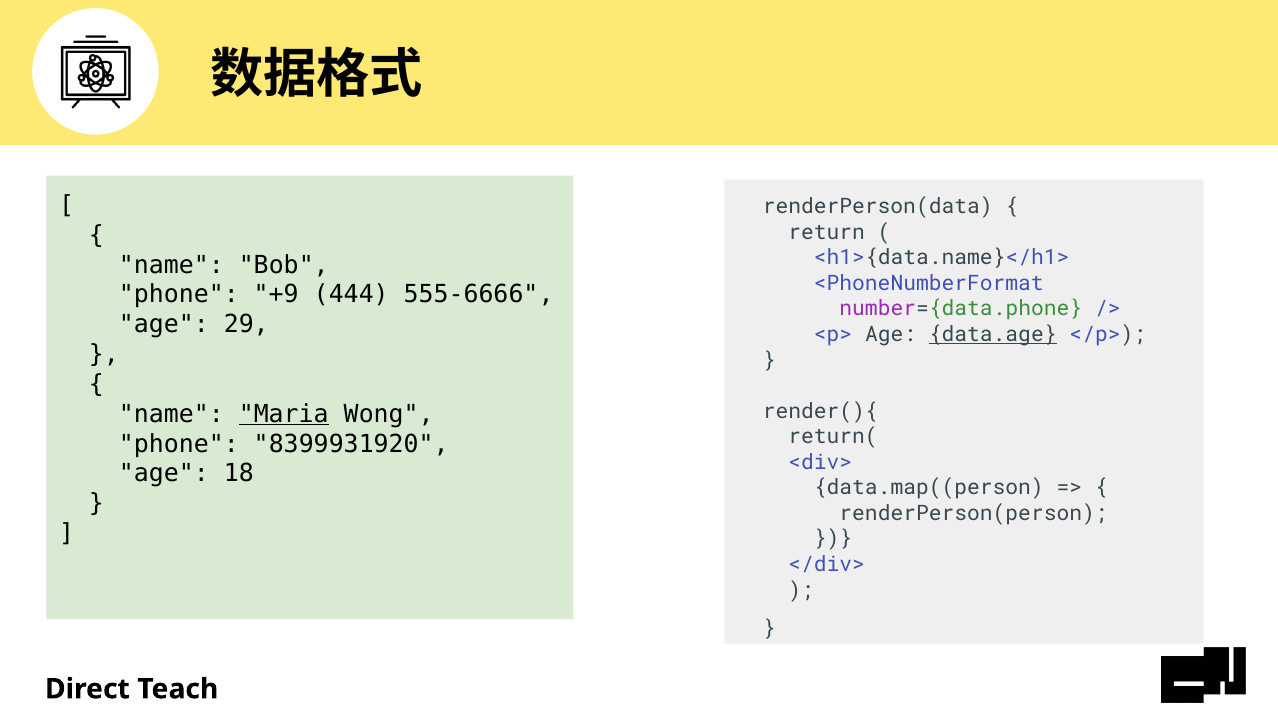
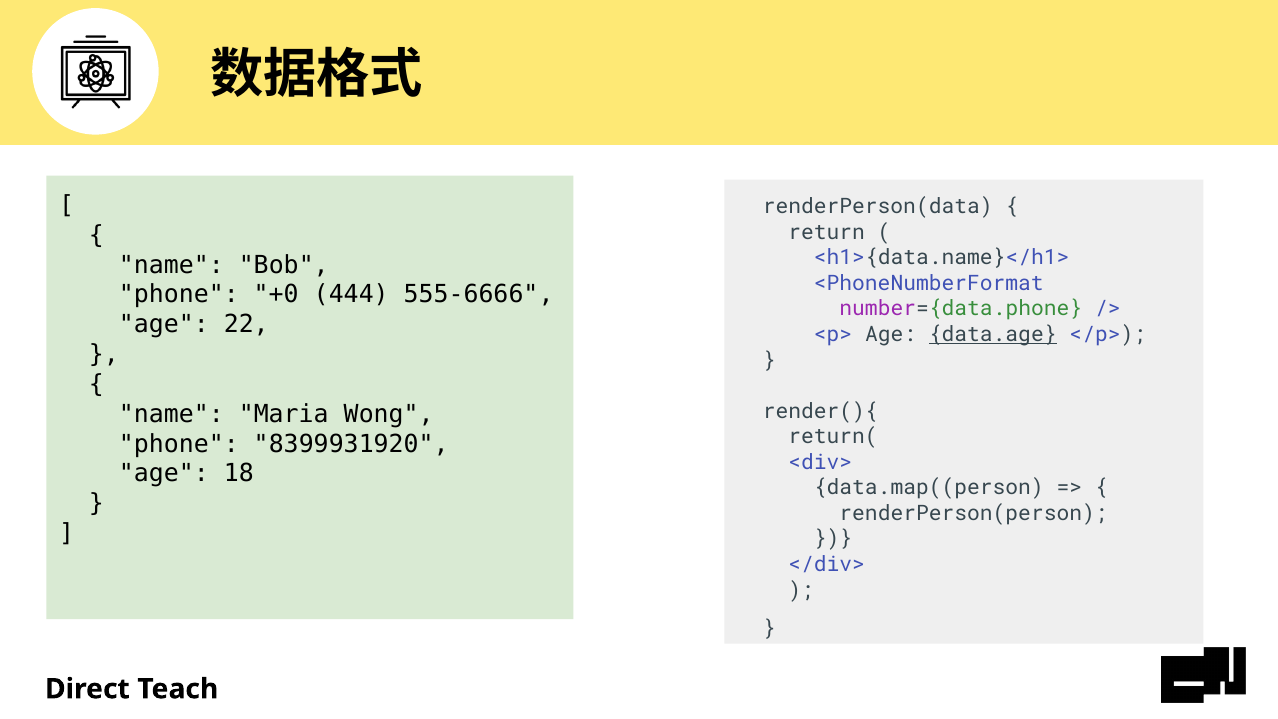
+9: +9 -> +0
29: 29 -> 22
Maria underline: present -> none
